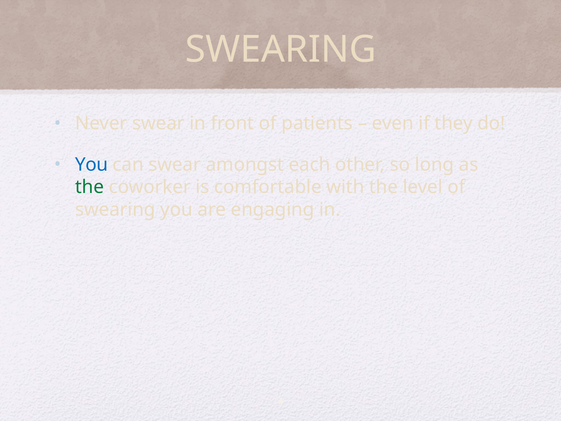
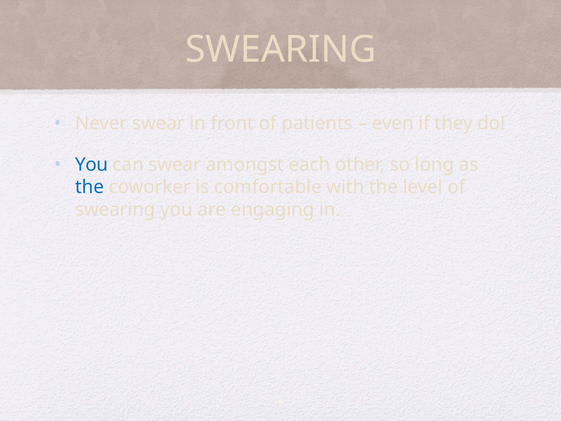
the at (90, 187) colour: green -> blue
